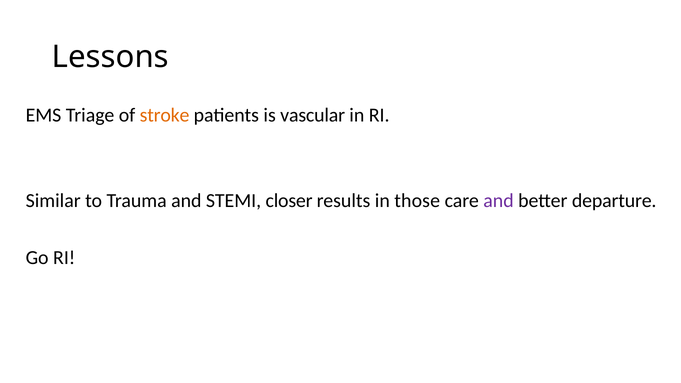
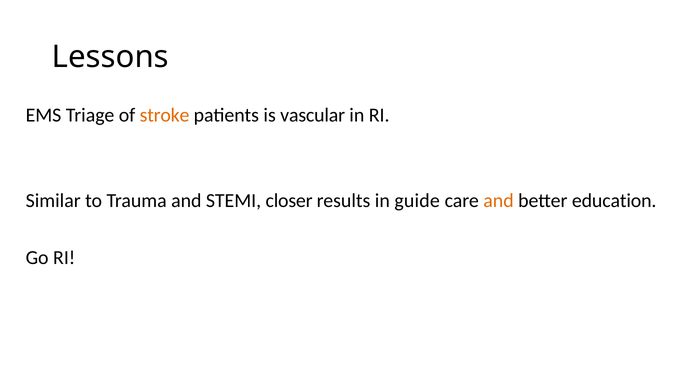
those: those -> guide
and at (499, 201) colour: purple -> orange
departure: departure -> education
